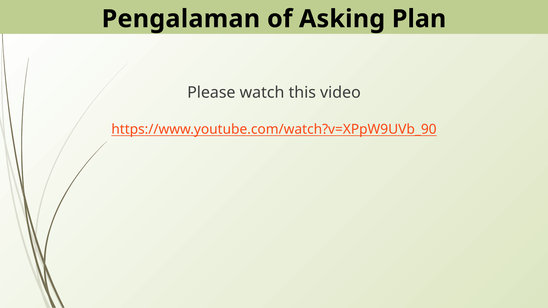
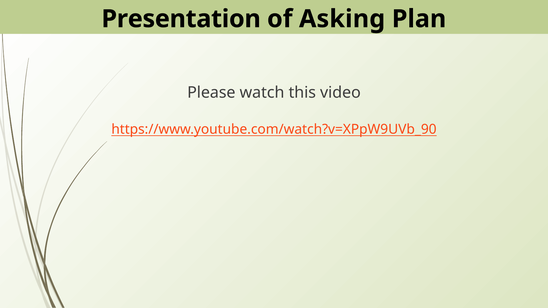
Pengalaman: Pengalaman -> Presentation
